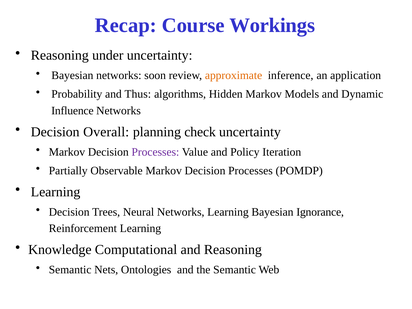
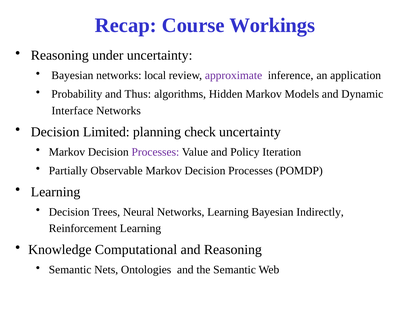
soon: soon -> local
approximate colour: orange -> purple
Influence: Influence -> Interface
Overall: Overall -> Limited
Ignorance: Ignorance -> Indirectly
